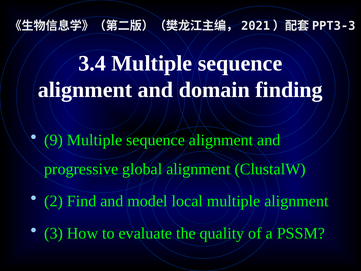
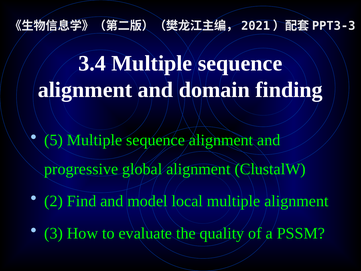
9: 9 -> 5
